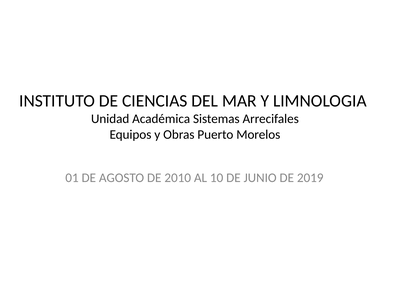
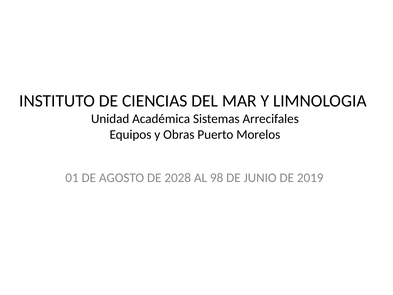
2010: 2010 -> 2028
10: 10 -> 98
